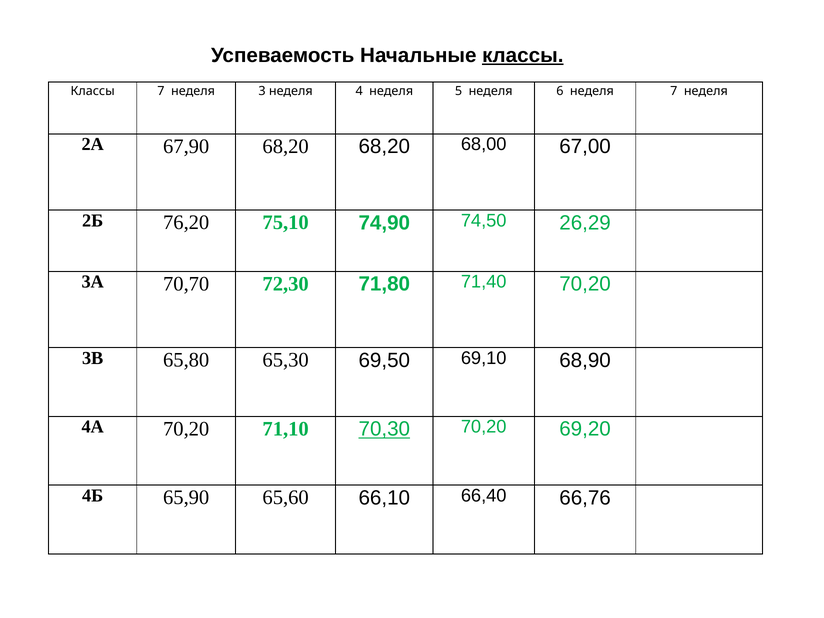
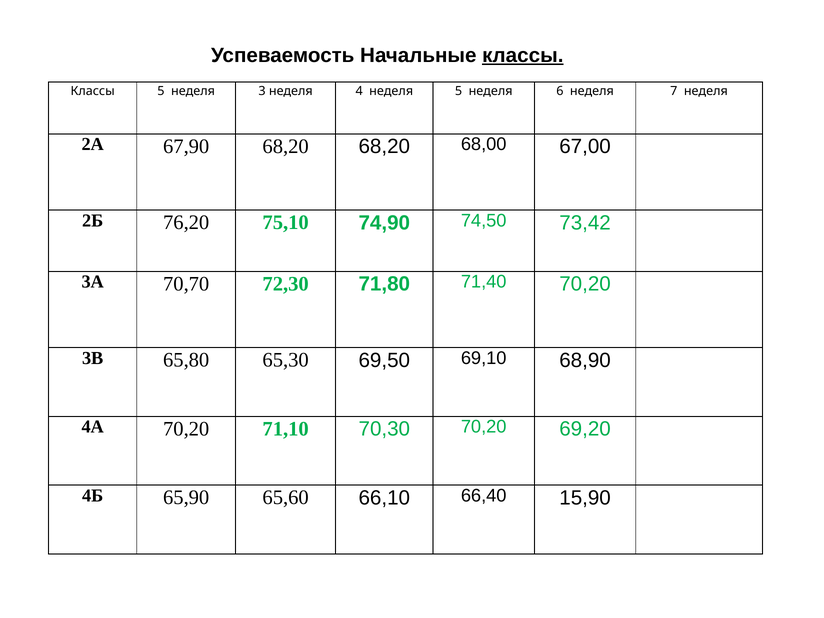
Классы 7: 7 -> 5
26,29: 26,29 -> 73,42
70,30 underline: present -> none
66,76: 66,76 -> 15,90
